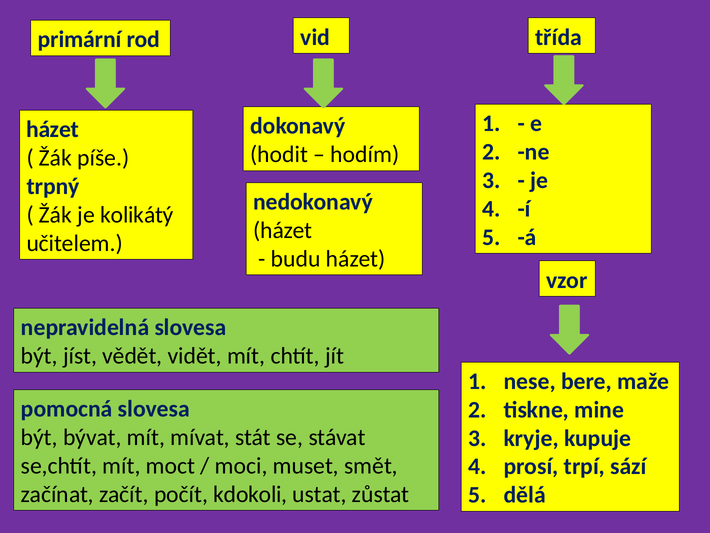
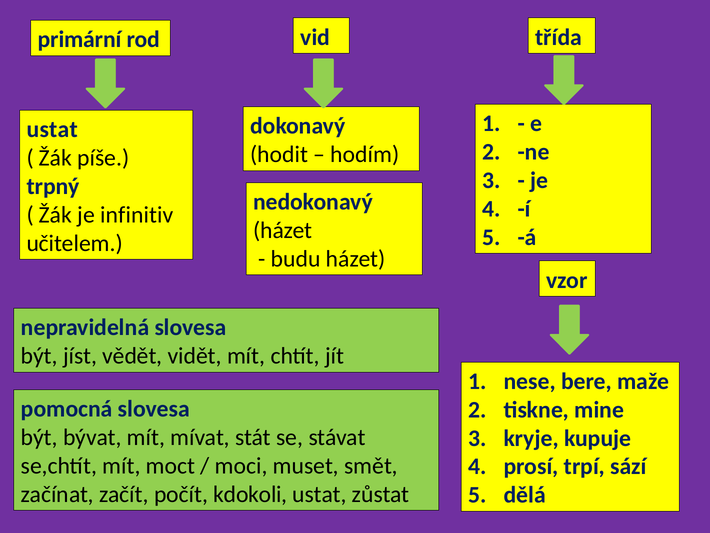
házet at (53, 129): házet -> ustat
kolikátý: kolikátý -> infinitiv
